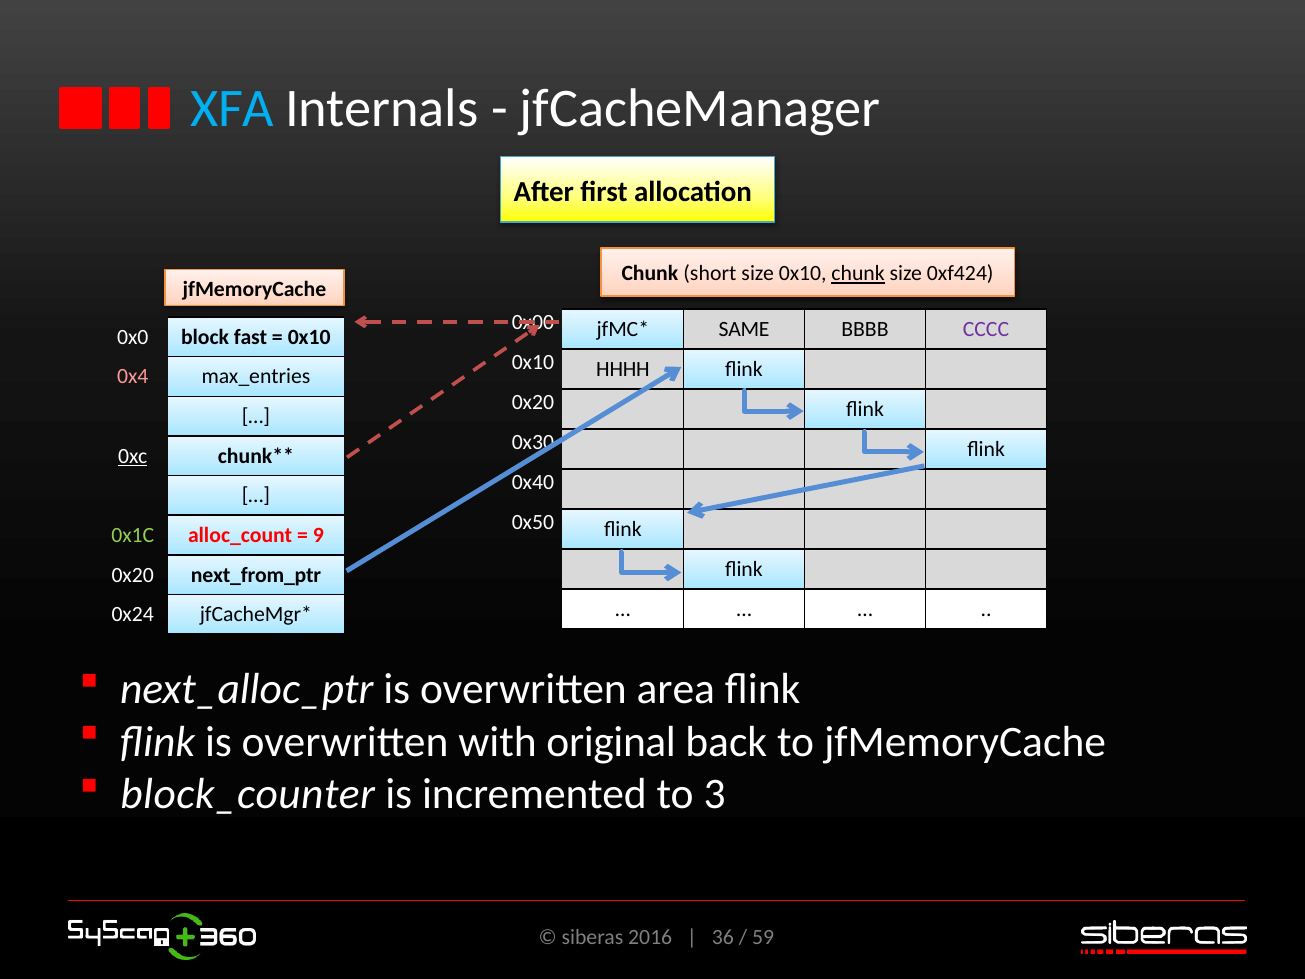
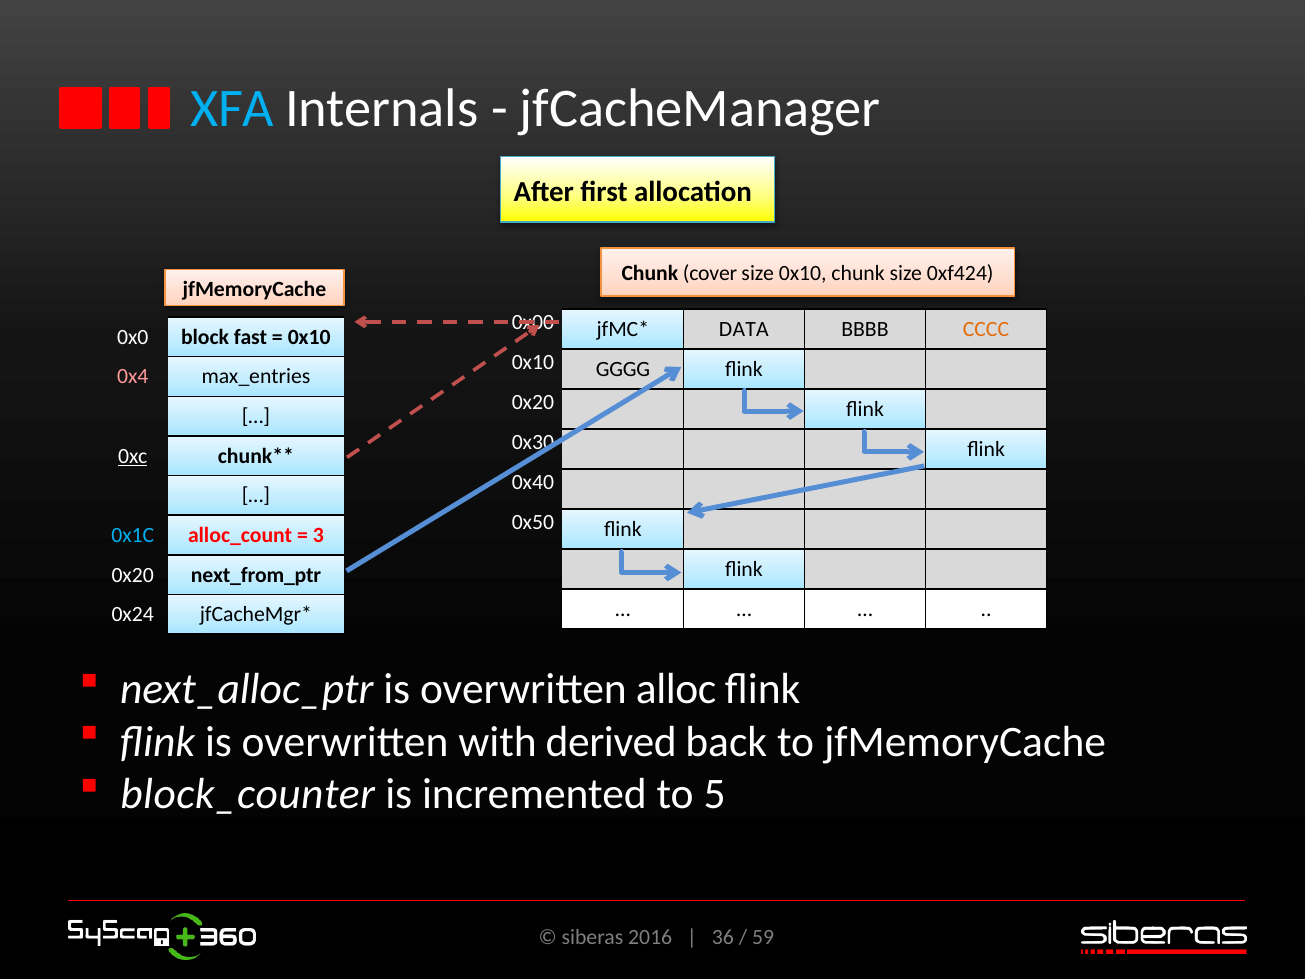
short: short -> cover
chunk at (858, 274) underline: present -> none
SAME: SAME -> DATA
CCCC colour: purple -> orange
HHHH: HHHH -> GGGG
0x1C colour: light green -> light blue
9: 9 -> 3
area: area -> alloc
original: original -> derived
3: 3 -> 5
